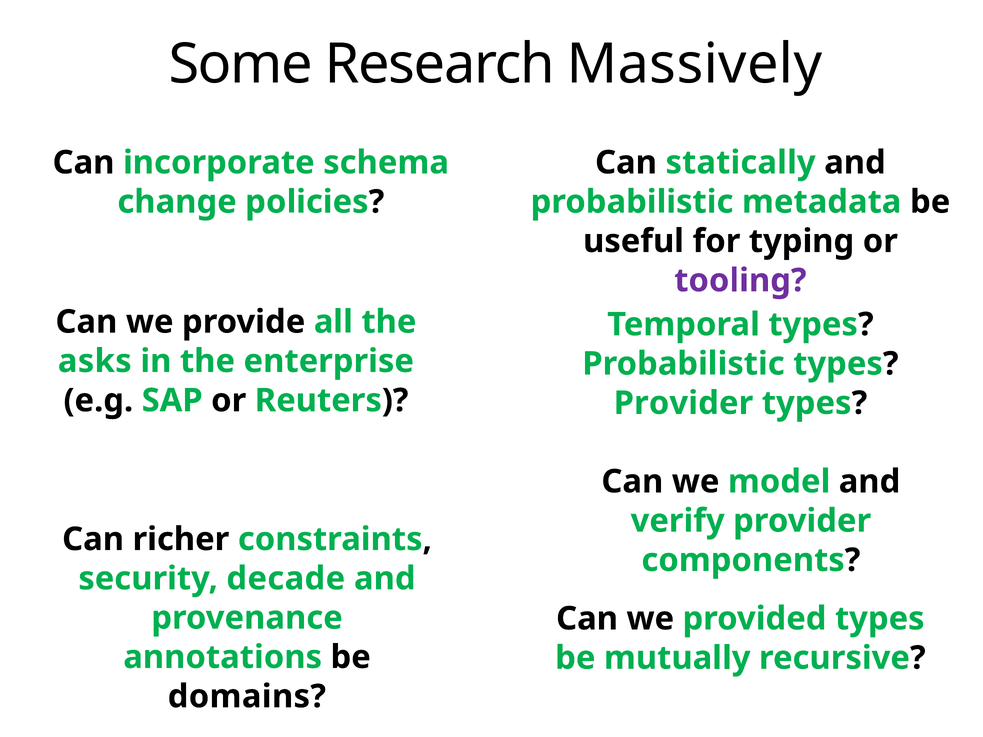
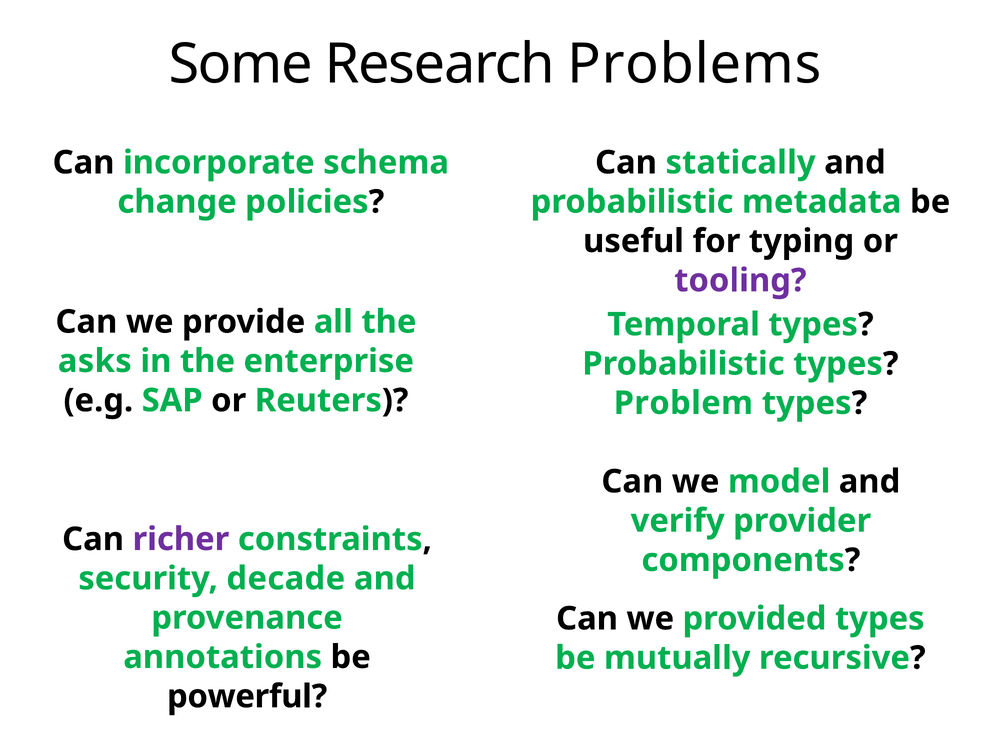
Massively: Massively -> Problems
Provider at (683, 403): Provider -> Problem
richer colour: black -> purple
domains: domains -> powerful
